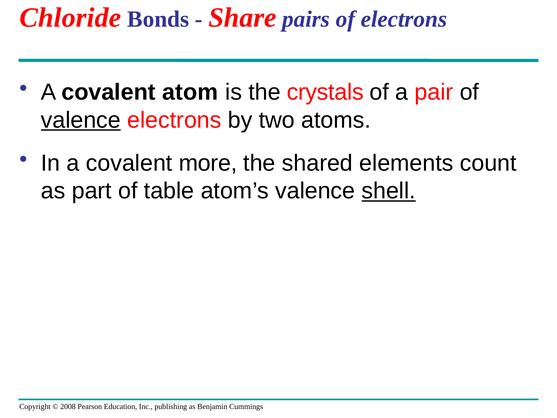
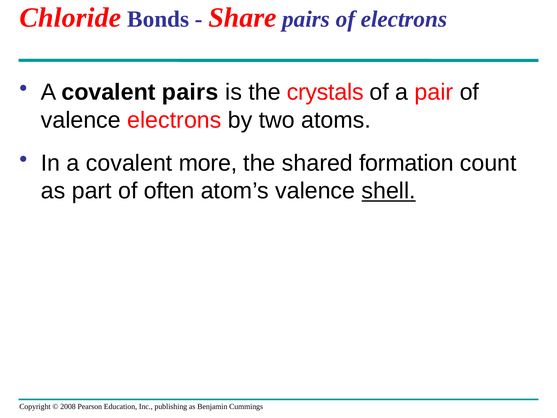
covalent atom: atom -> pairs
valence at (81, 120) underline: present -> none
elements: elements -> formation
table: table -> often
